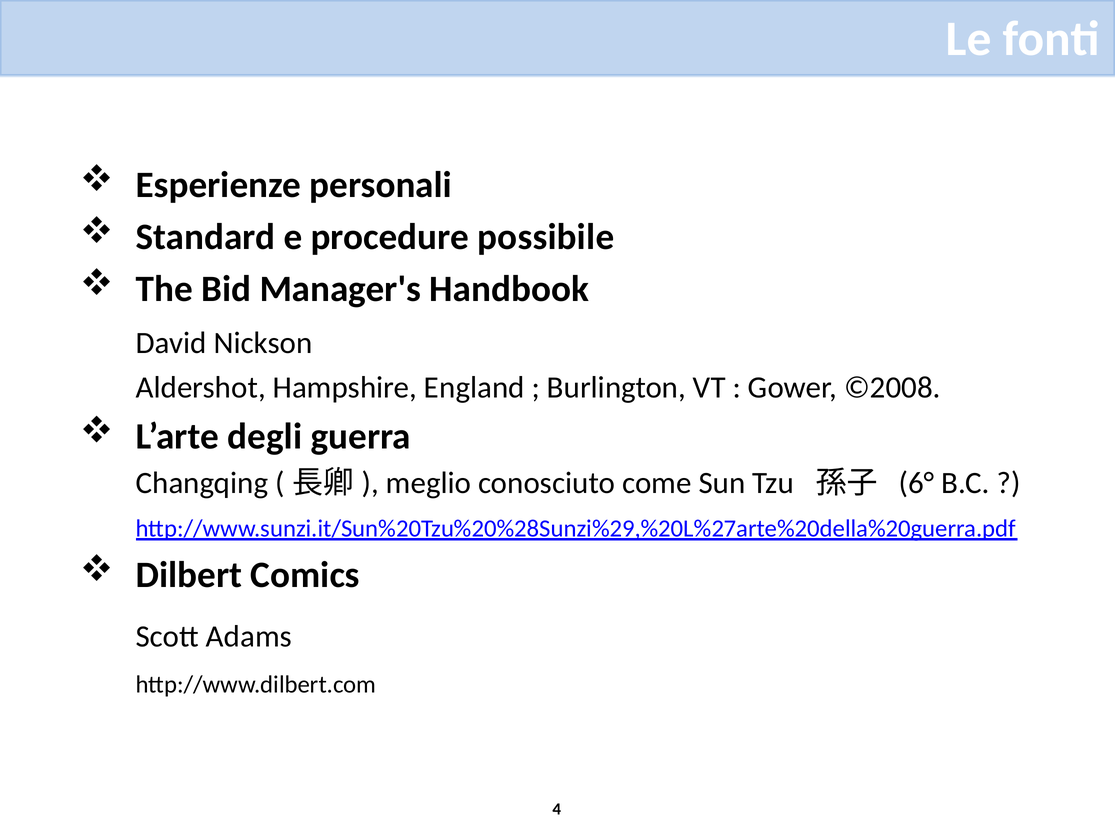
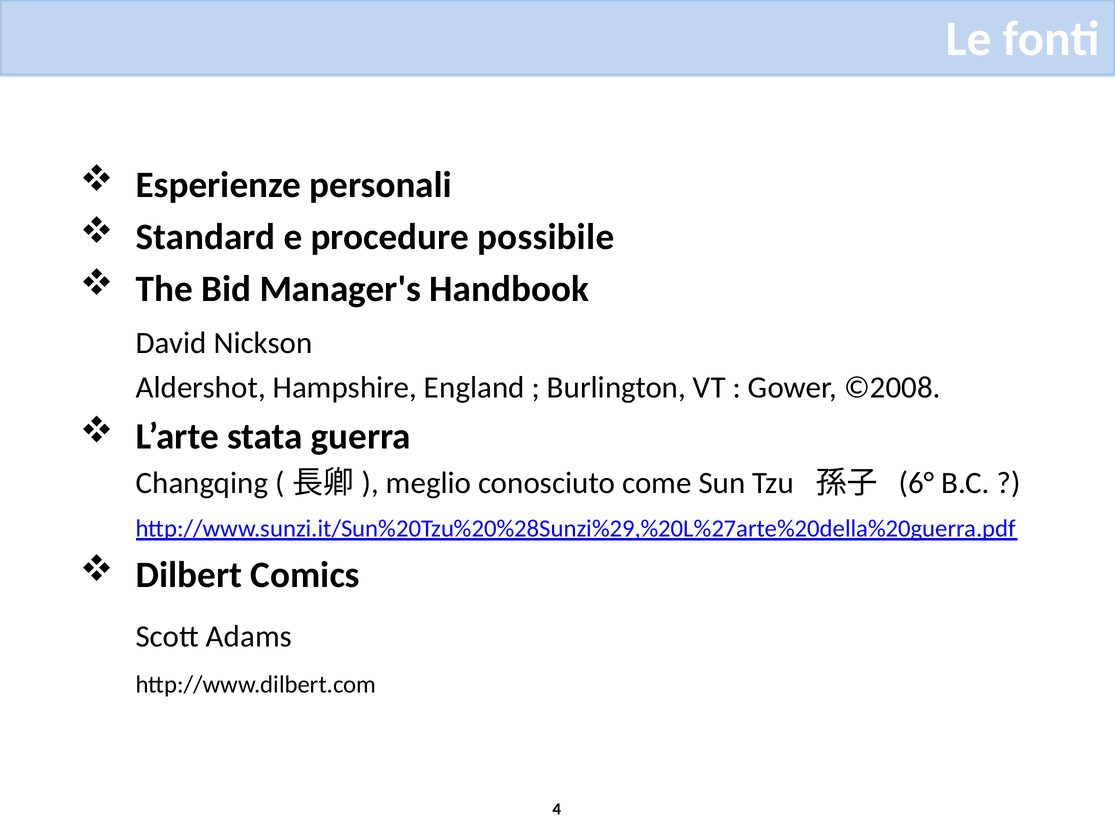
degli: degli -> stata
